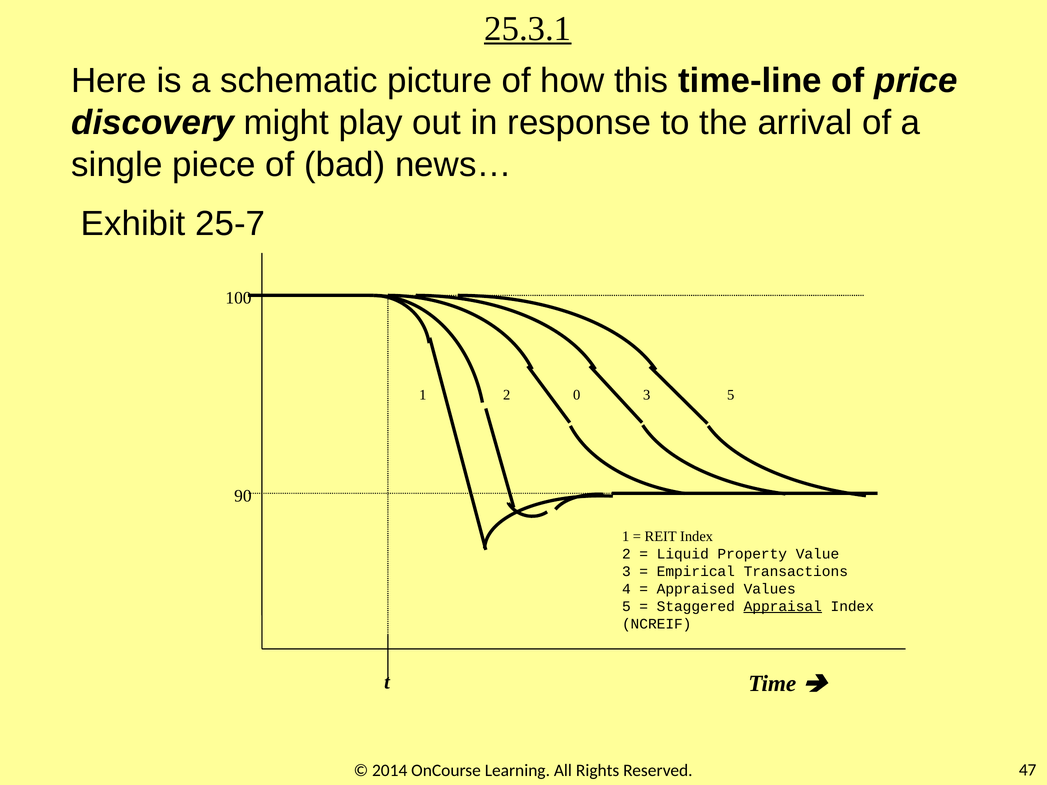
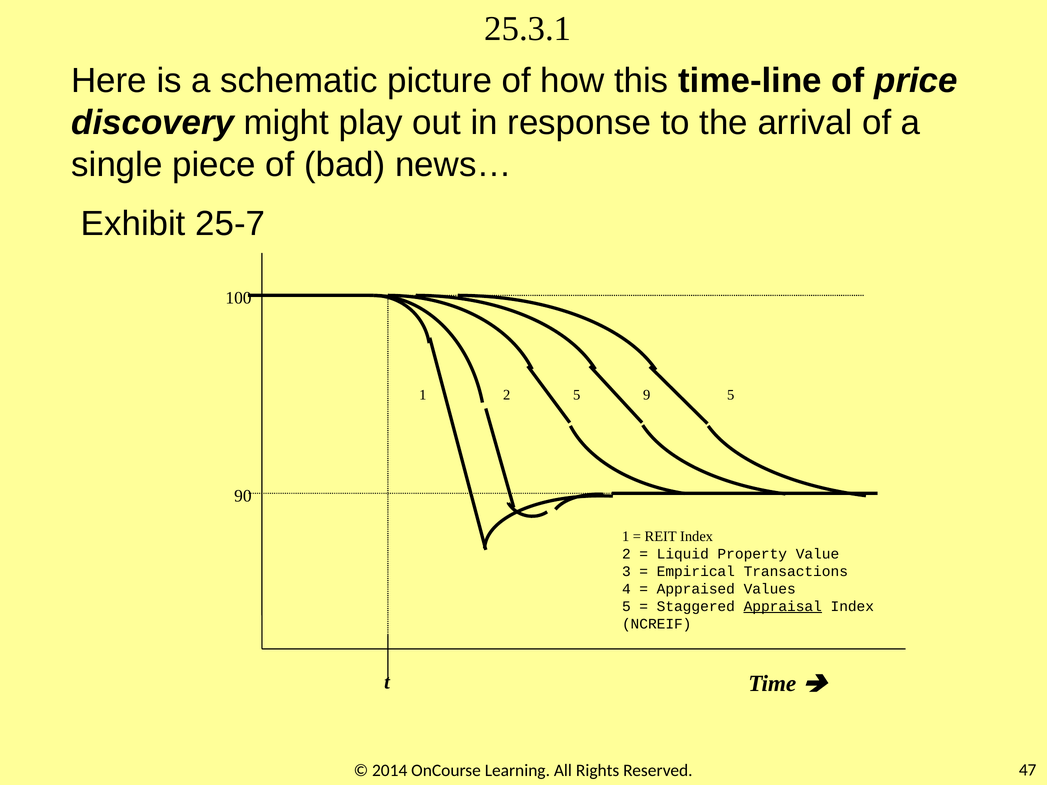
25.3.1 underline: present -> none
1 0: 0 -> 5
2 3: 3 -> 9
